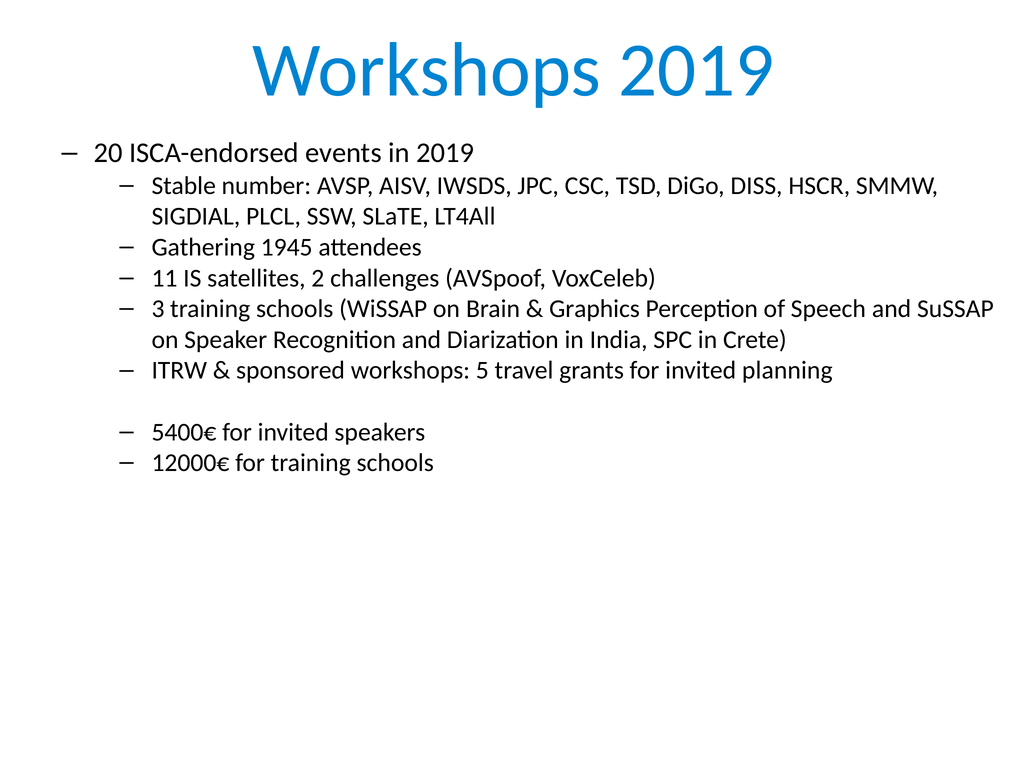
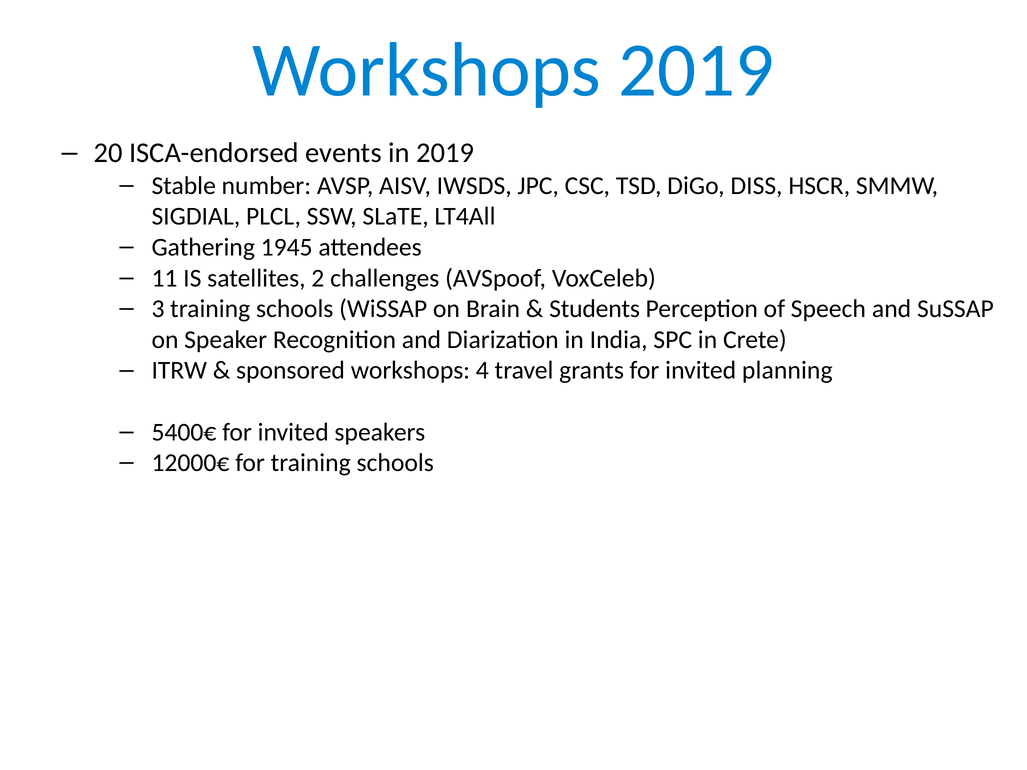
Graphics: Graphics -> Students
5: 5 -> 4
